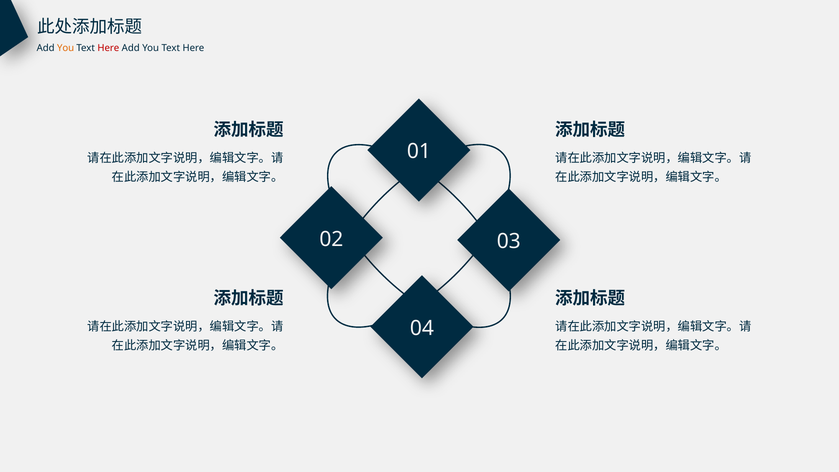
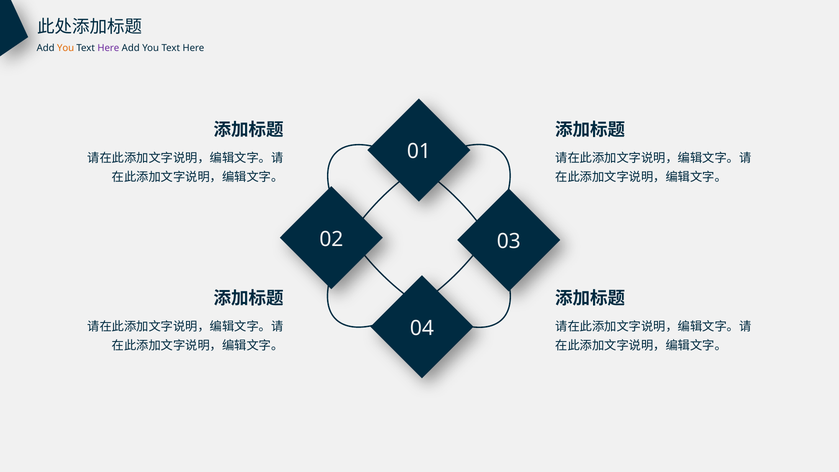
Here at (108, 48) colour: red -> purple
